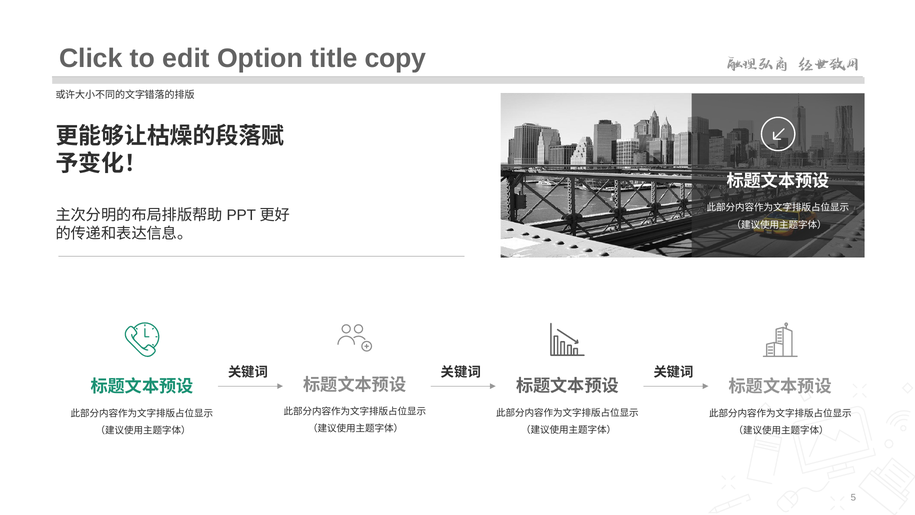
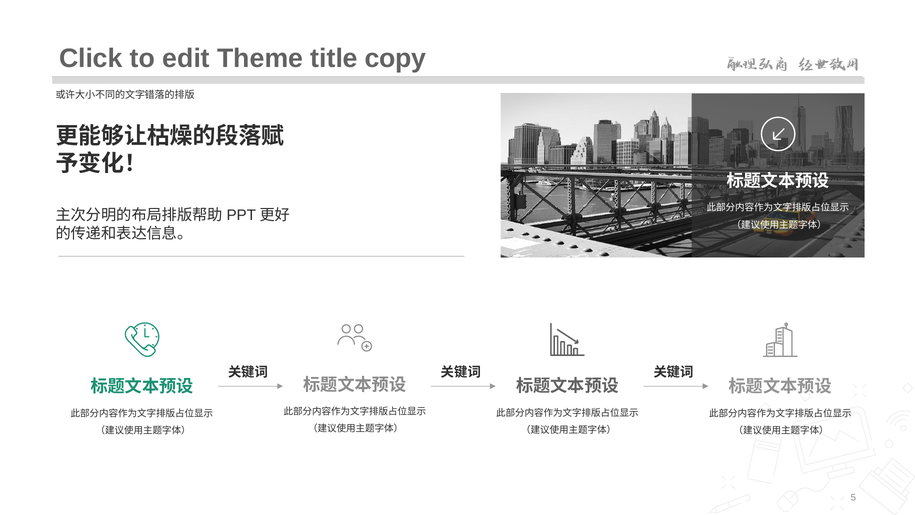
Option: Option -> Theme
